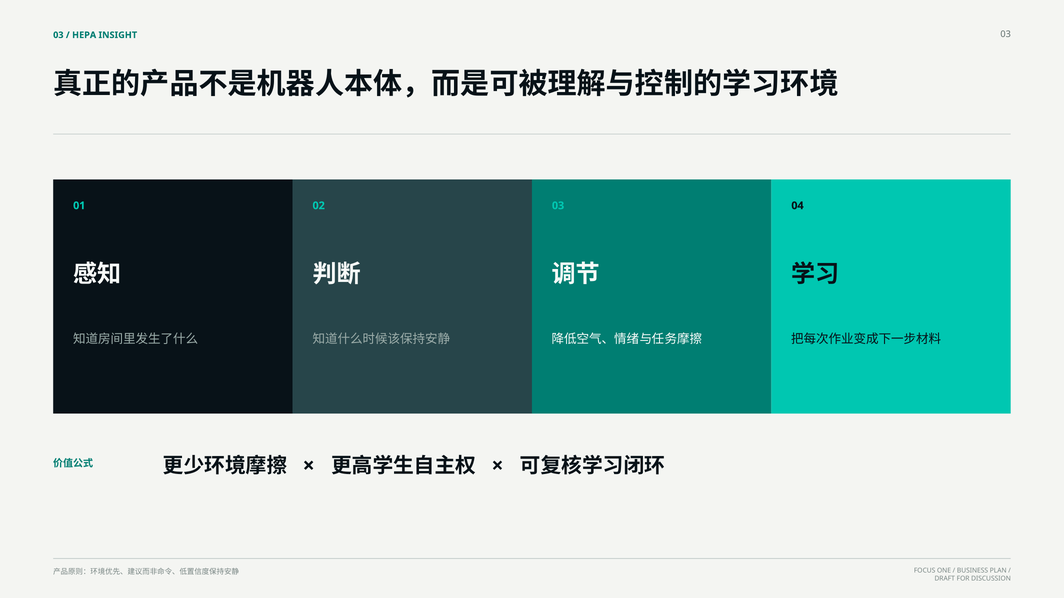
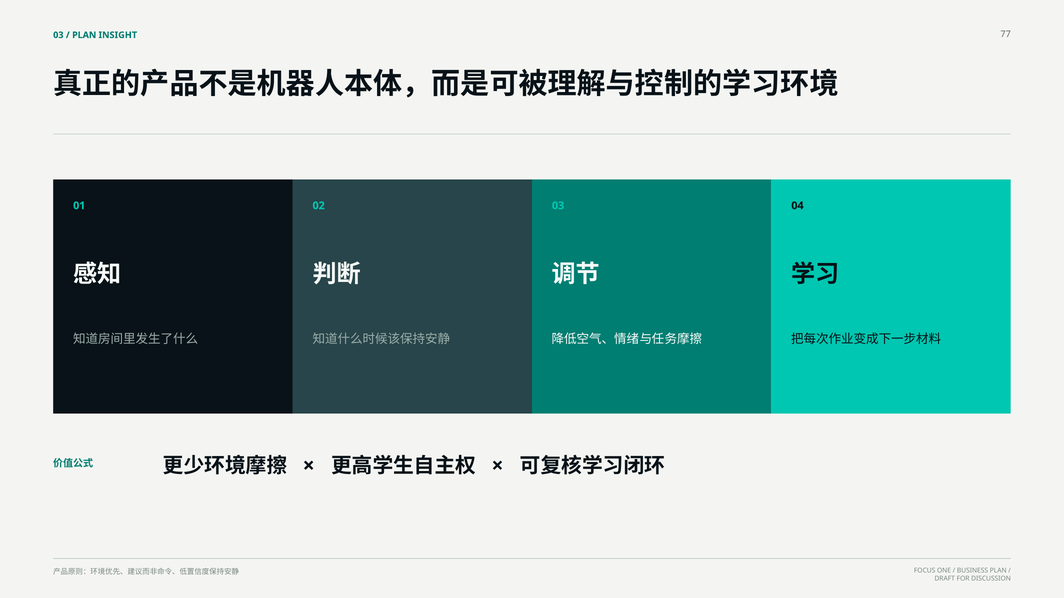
HEPA at (84, 35): HEPA -> PLAN
INSIGHT 03: 03 -> 77
